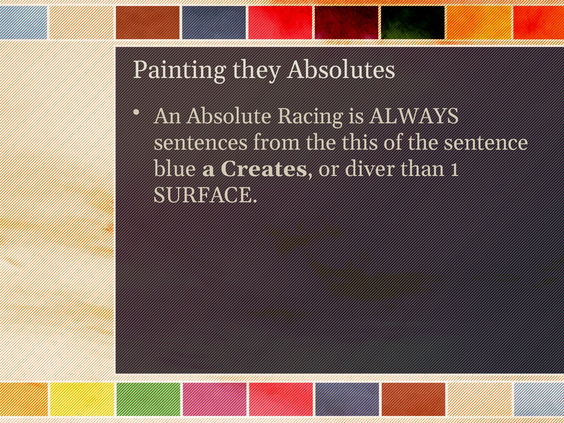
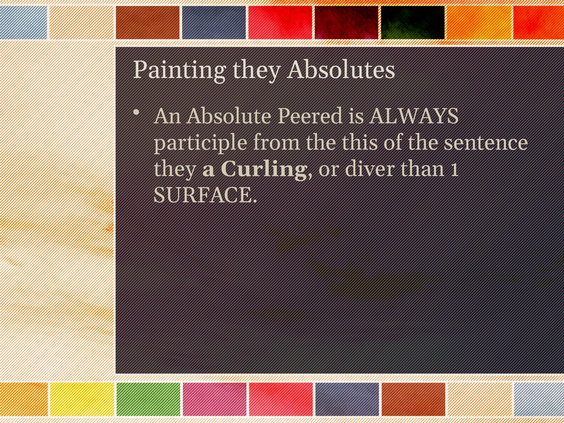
Racing: Racing -> Peered
sentences: sentences -> participle
blue at (175, 169): blue -> they
Creates: Creates -> Curling
